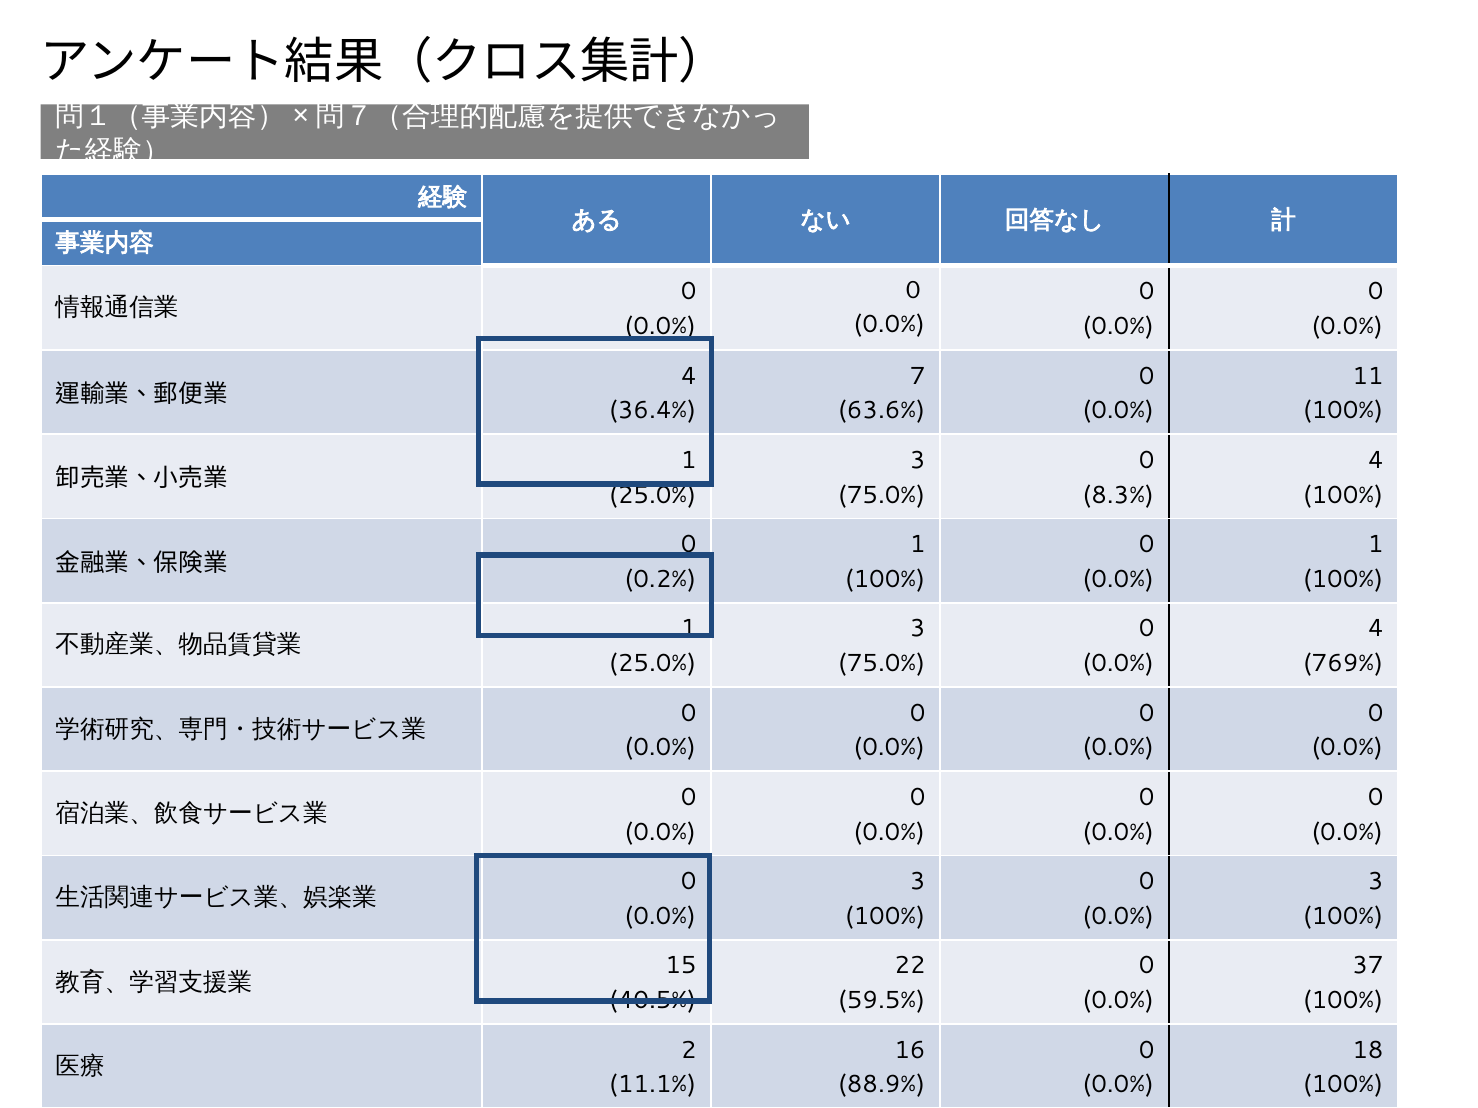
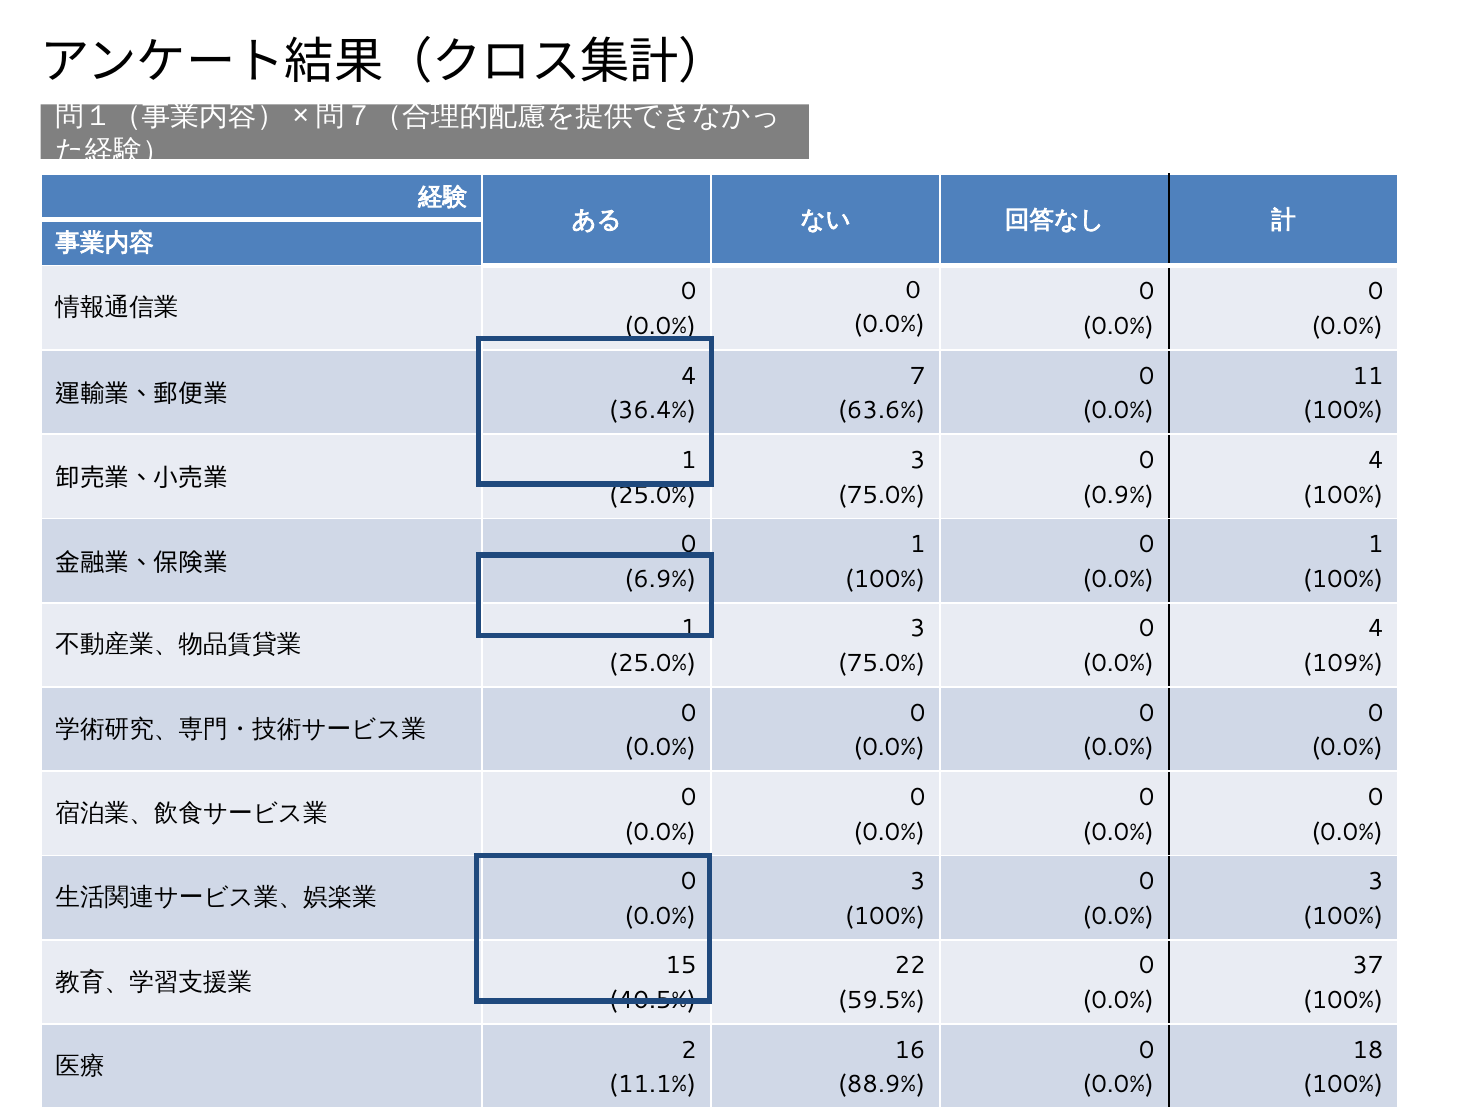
8.3%: 8.3% -> 0.9%
0.2%: 0.2% -> 6.9%
769%: 769% -> 109%
